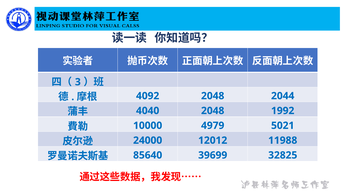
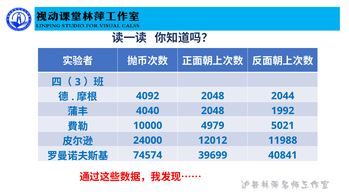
85640: 85640 -> 74574
32825: 32825 -> 40841
